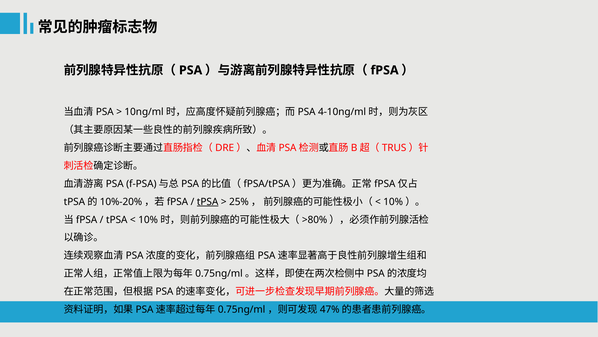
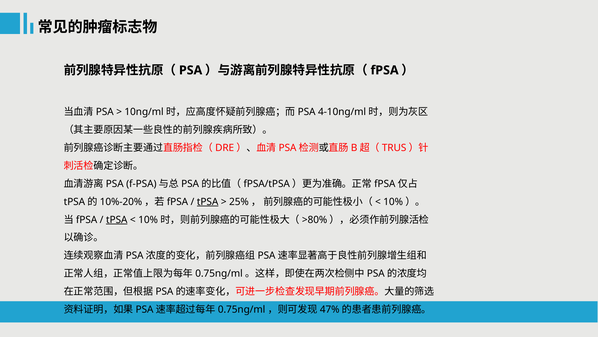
tPSA at (117, 219) underline: none -> present
